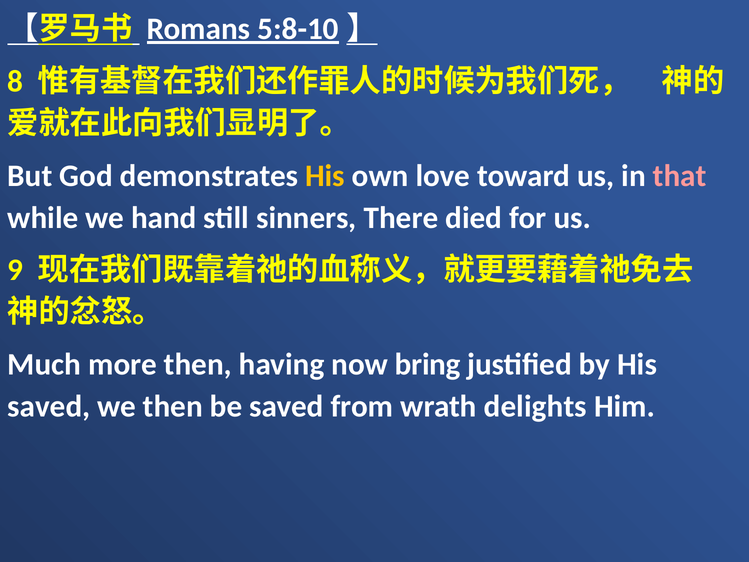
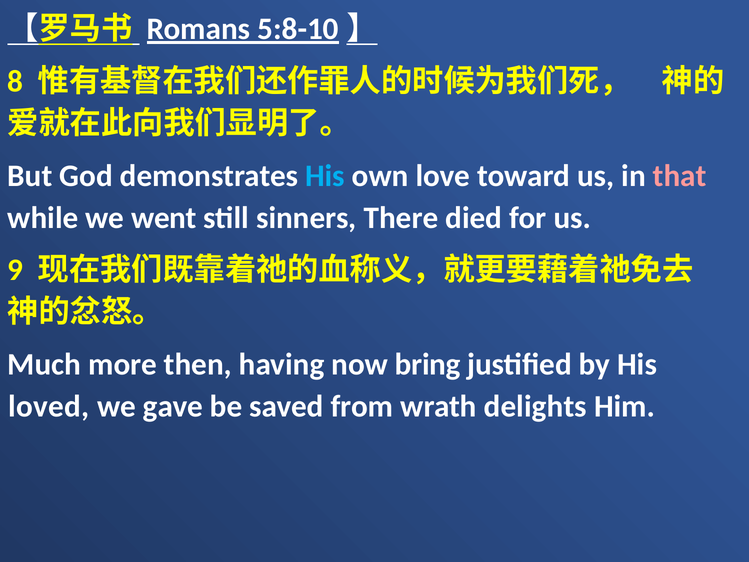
His at (325, 176) colour: yellow -> light blue
hand: hand -> went
saved at (49, 406): saved -> loved
we then: then -> gave
